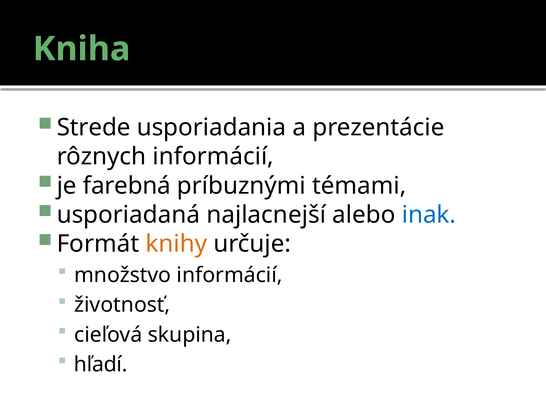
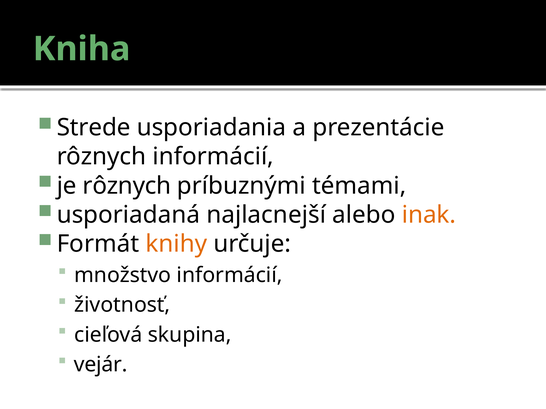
je farebná: farebná -> rôznych
inak colour: blue -> orange
hľadí: hľadí -> vejár
